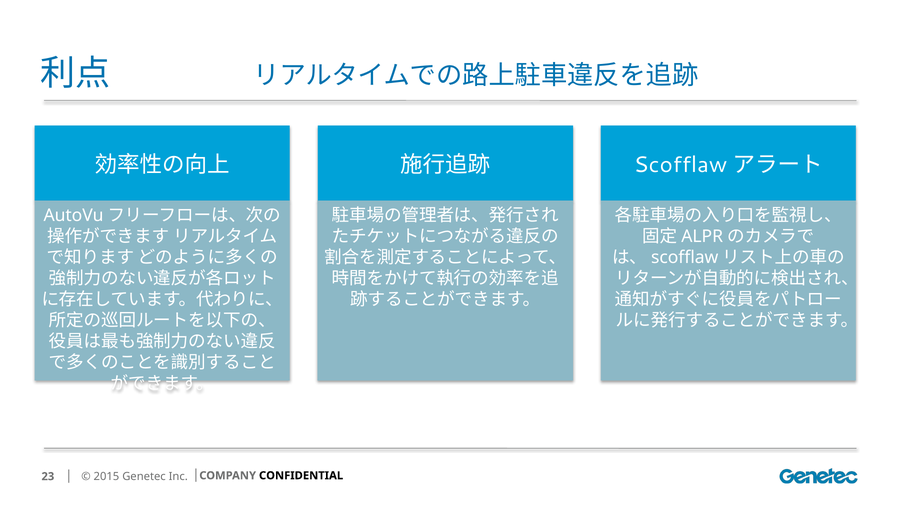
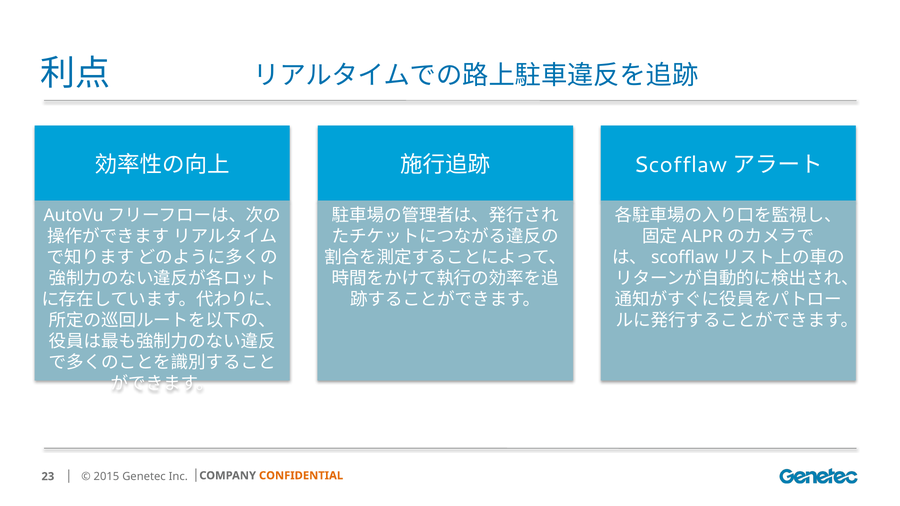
CONFIDENTIAL colour: black -> orange
